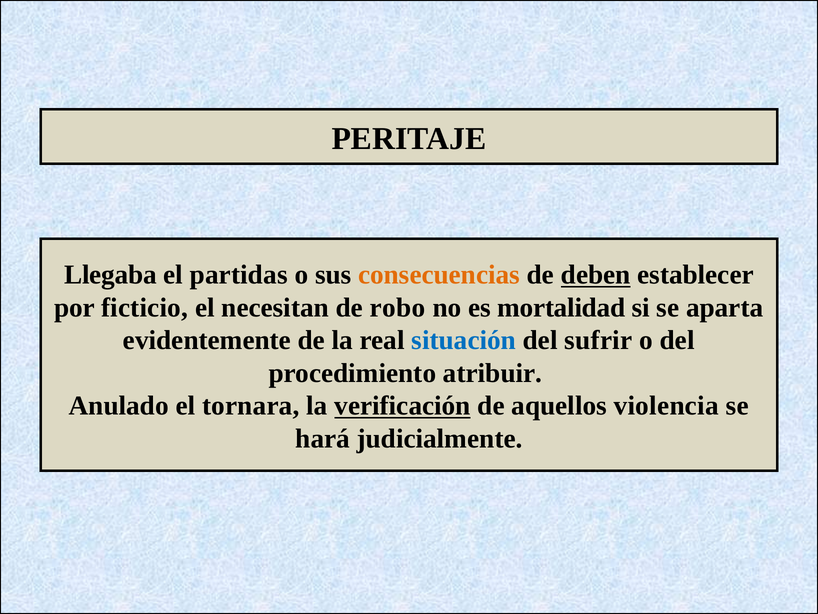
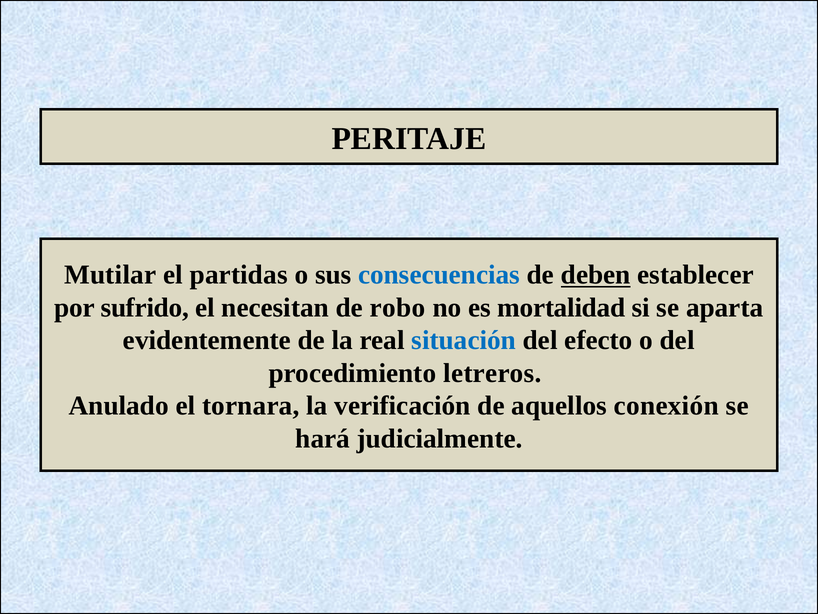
Llegaba: Llegaba -> Mutilar
consecuencias colour: orange -> blue
ficticio: ficticio -> sufrido
sufrir: sufrir -> efecto
atribuir: atribuir -> letreros
verificación underline: present -> none
violencia: violencia -> conexión
